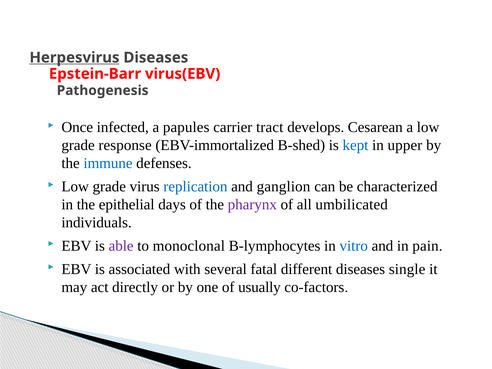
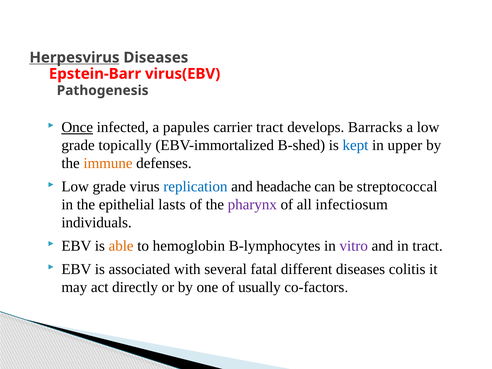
Once underline: none -> present
Cesarean: Cesarean -> Barracks
response: response -> topically
immune colour: blue -> orange
ganglion: ganglion -> headache
characterized: characterized -> streptococcal
days: days -> lasts
umbilicated: umbilicated -> infectiosum
able colour: purple -> orange
monoclonal: monoclonal -> hemoglobin
vitro colour: blue -> purple
in pain: pain -> tract
single: single -> colitis
